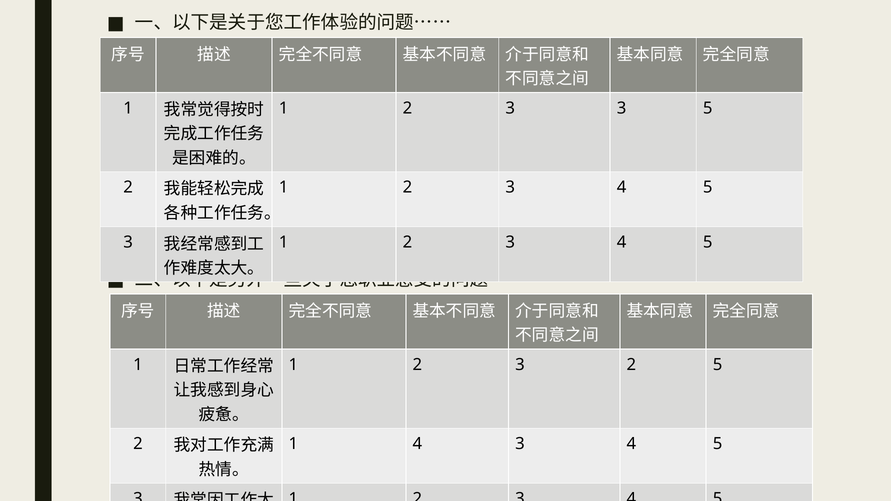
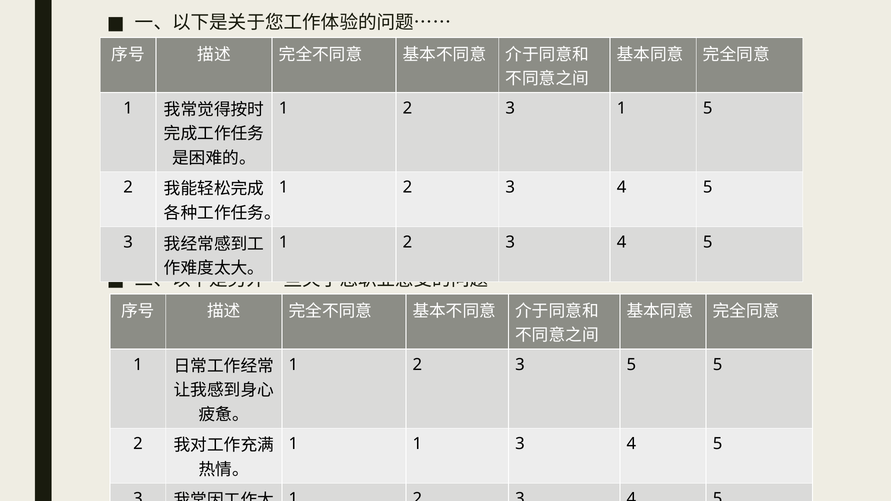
3 3: 3 -> 1
3 2: 2 -> 5
1 4: 4 -> 1
